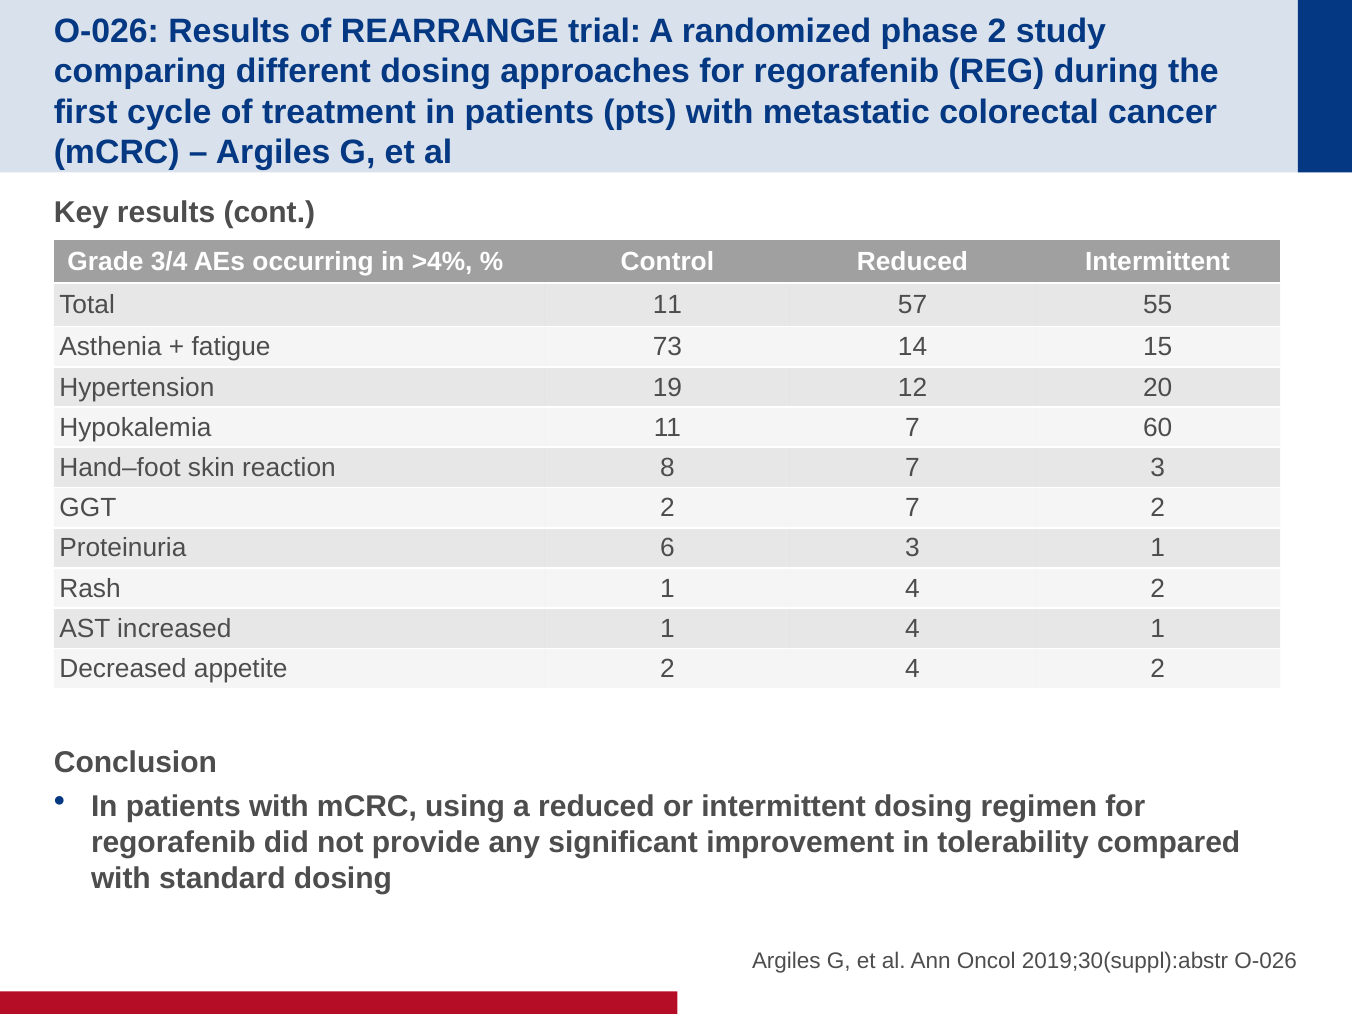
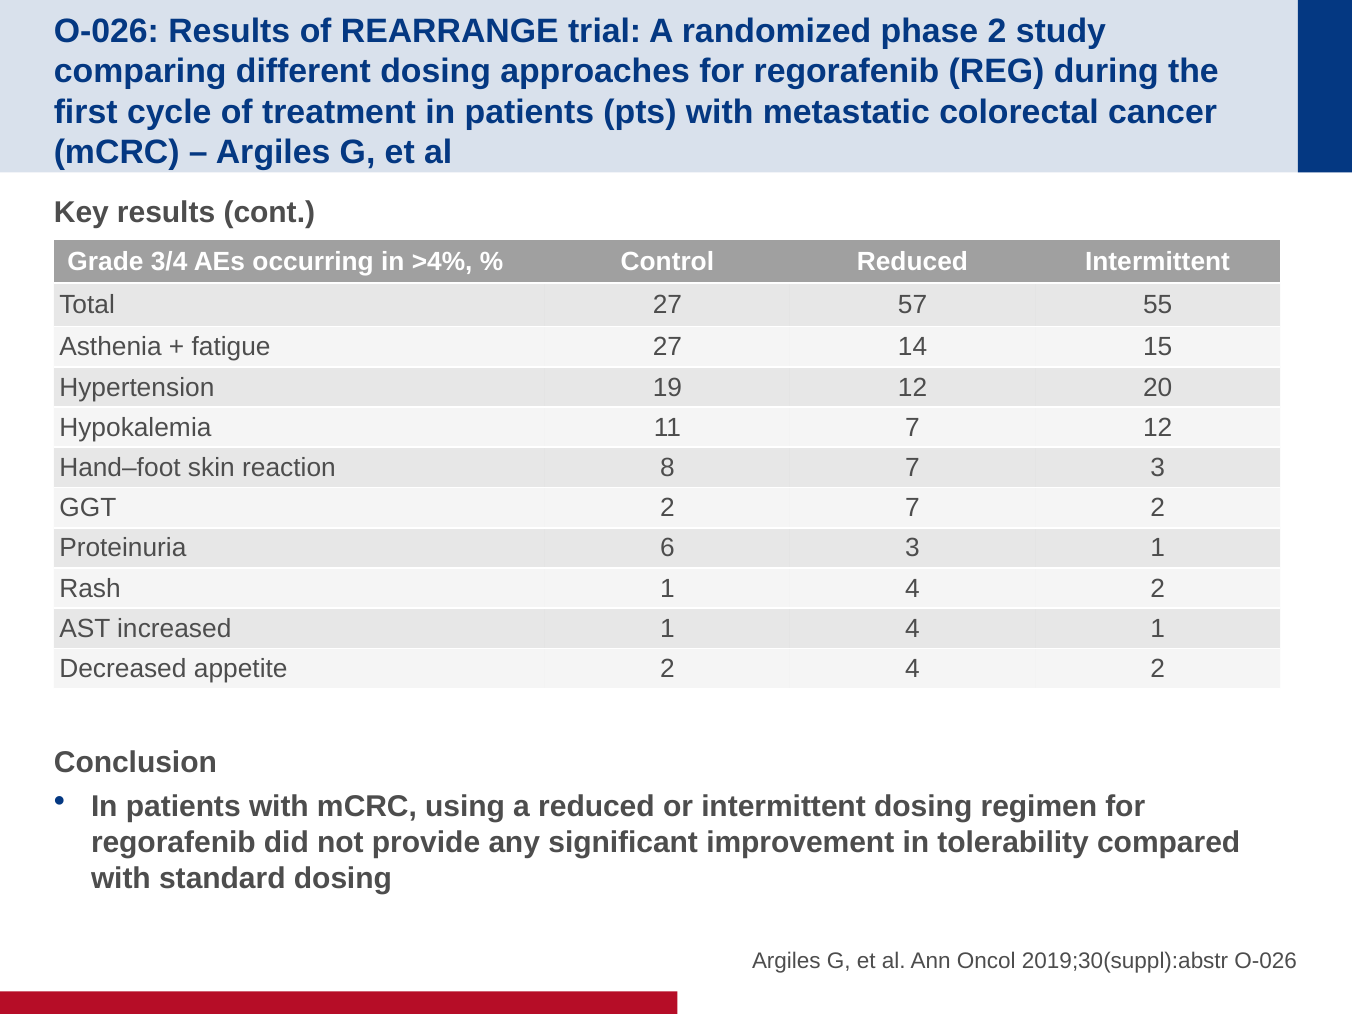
Total 11: 11 -> 27
fatigue 73: 73 -> 27
7 60: 60 -> 12
